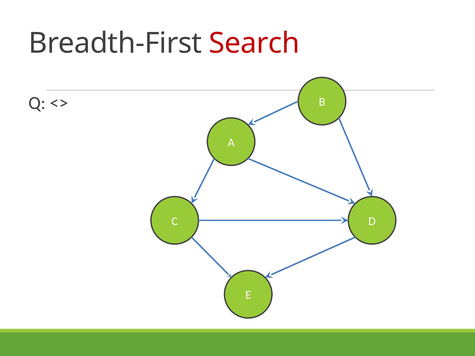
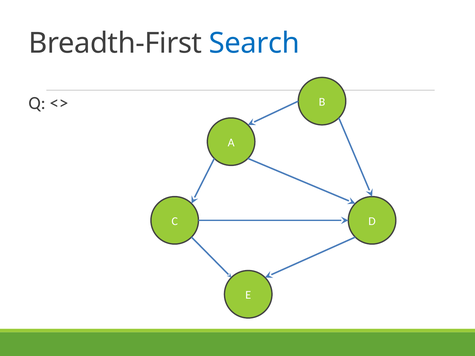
Search colour: red -> blue
